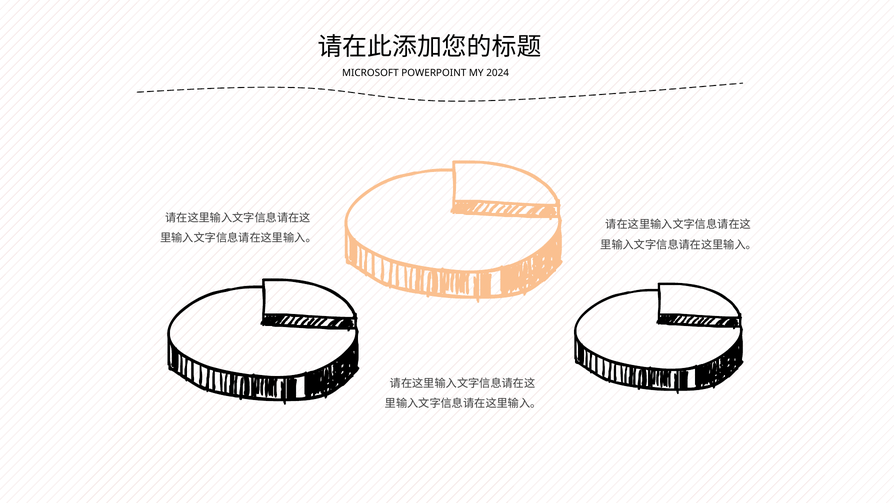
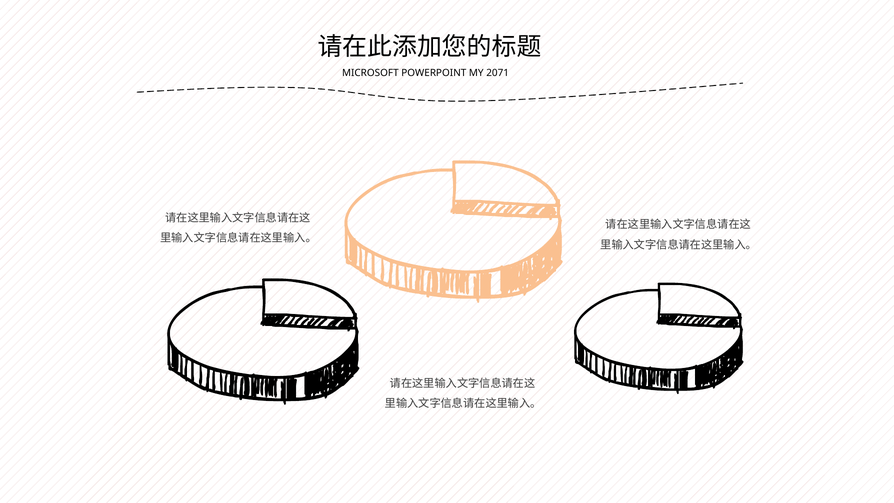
2024: 2024 -> 2071
